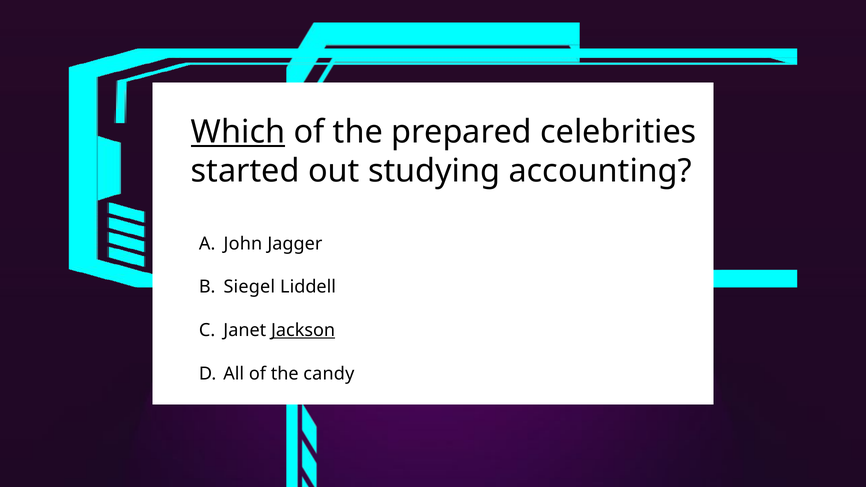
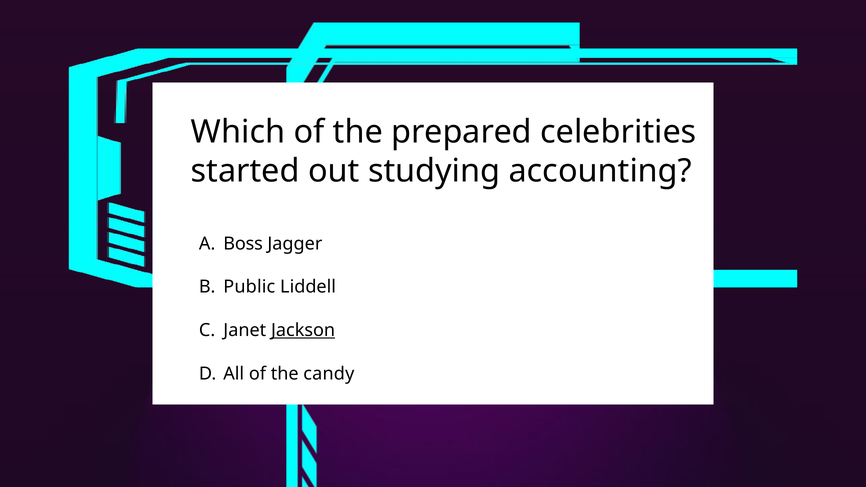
Which underline: present -> none
John: John -> Boss
Siegel: Siegel -> Public
